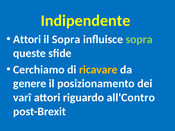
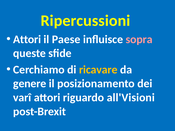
Indipendente: Indipendente -> Ripercussioni
il Sopra: Sopra -> Paese
sopra at (139, 39) colour: light green -> pink
all'Contro: all'Contro -> all'Visioni
